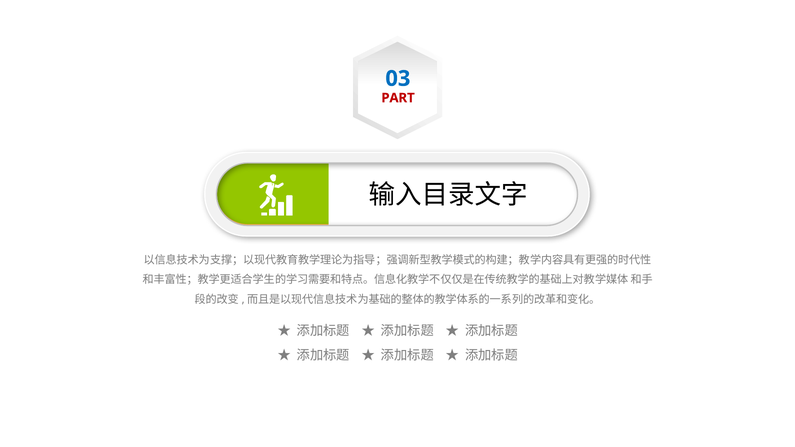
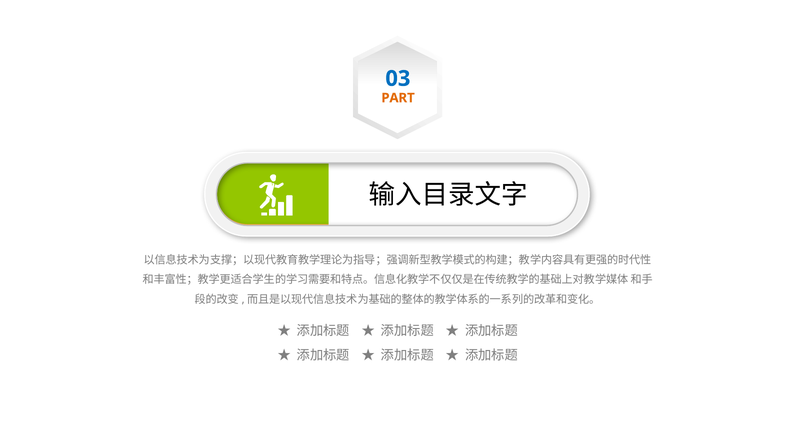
PART colour: red -> orange
